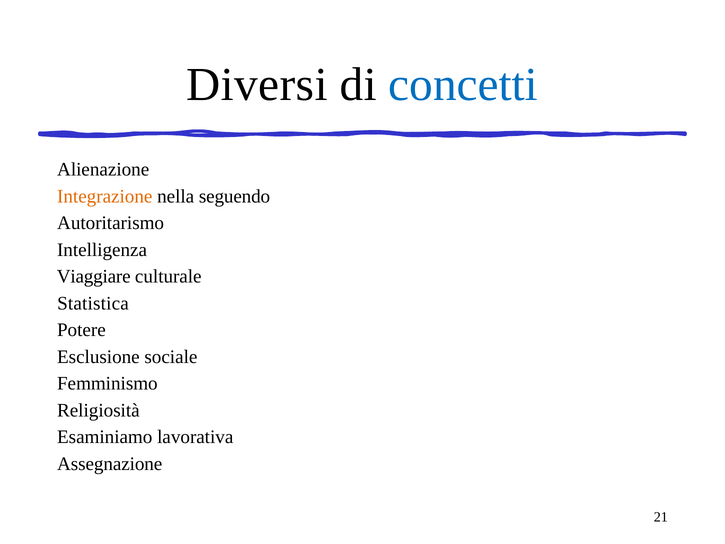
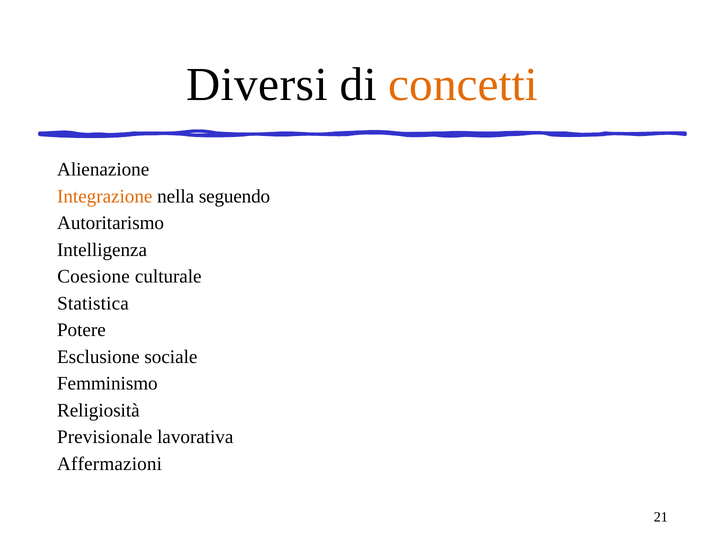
concetti colour: blue -> orange
Viaggiare: Viaggiare -> Coesione
Esaminiamo: Esaminiamo -> Previsionale
Assegnazione: Assegnazione -> Affermazioni
